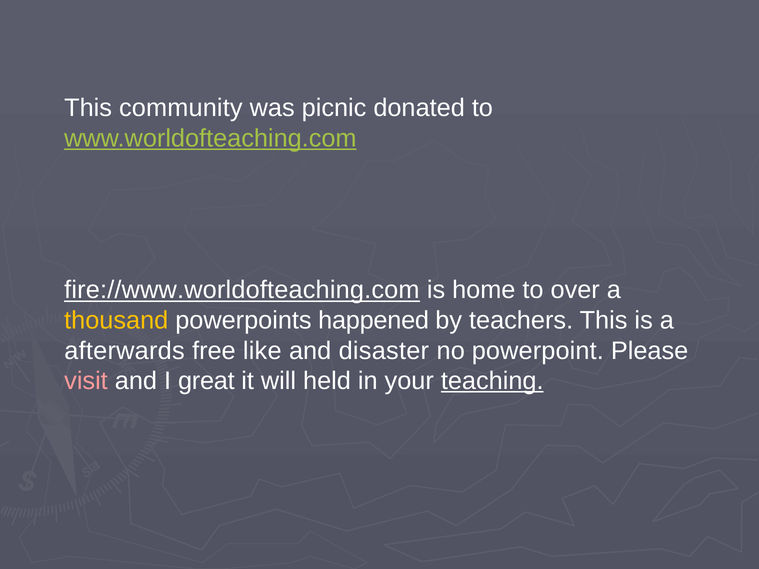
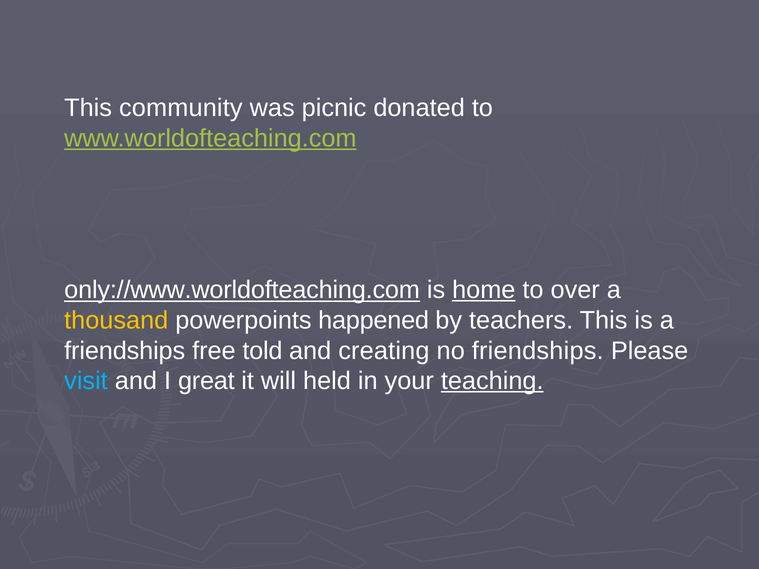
fire://www.worldofteaching.com: fire://www.worldofteaching.com -> only://www.worldofteaching.com
home underline: none -> present
afterwards at (125, 351): afterwards -> friendships
like: like -> told
disaster: disaster -> creating
no powerpoint: powerpoint -> friendships
visit colour: pink -> light blue
